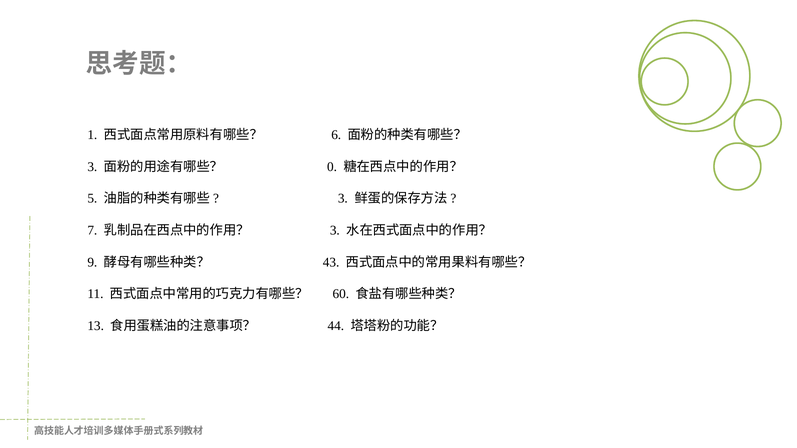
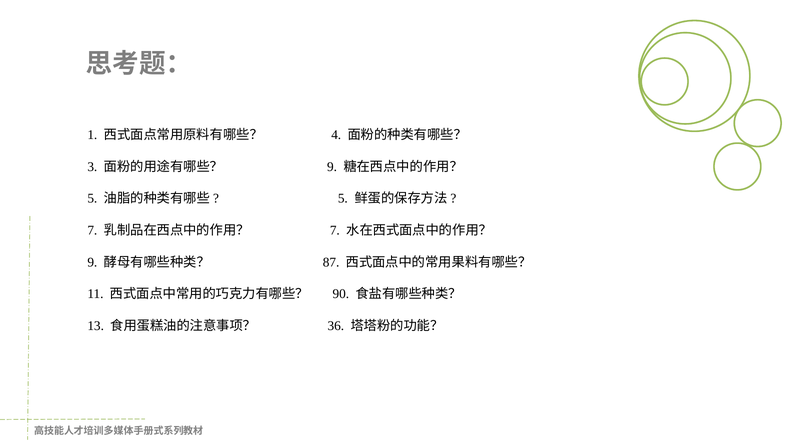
6: 6 -> 4
0 at (332, 167): 0 -> 9
3 at (343, 199): 3 -> 5
3 at (335, 231): 3 -> 7
43: 43 -> 87
60: 60 -> 90
44: 44 -> 36
